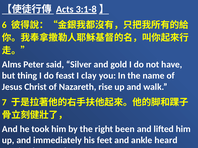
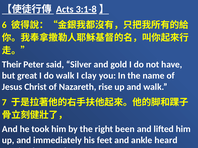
Alms: Alms -> Their
thing: thing -> great
do feast: feast -> walk
